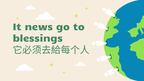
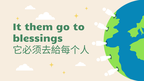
news: news -> them
